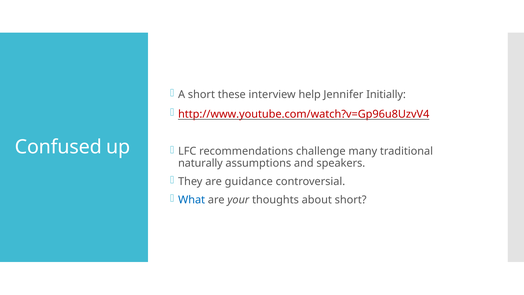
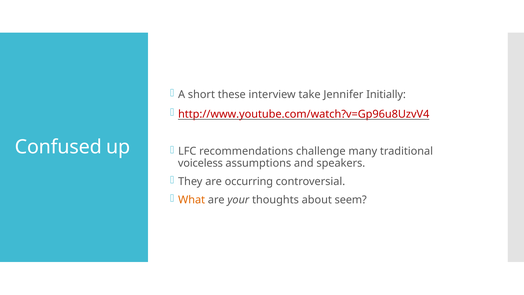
help: help -> take
naturally: naturally -> voiceless
guidance: guidance -> occurring
What colour: blue -> orange
about short: short -> seem
